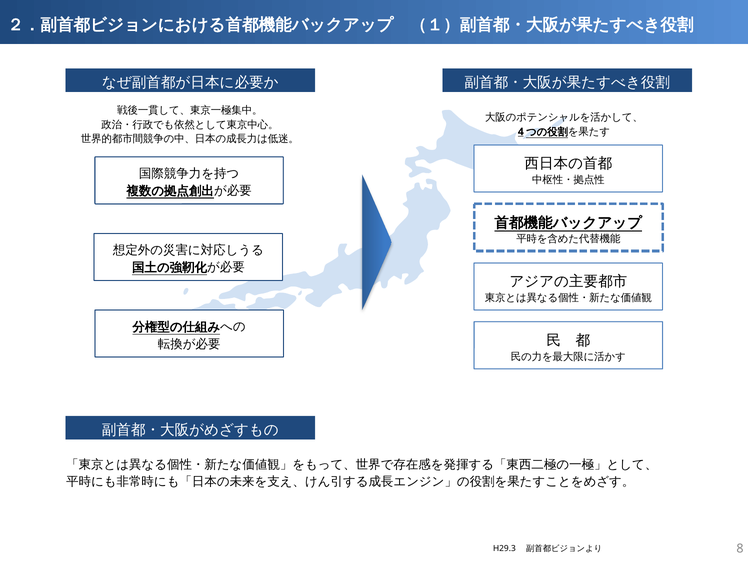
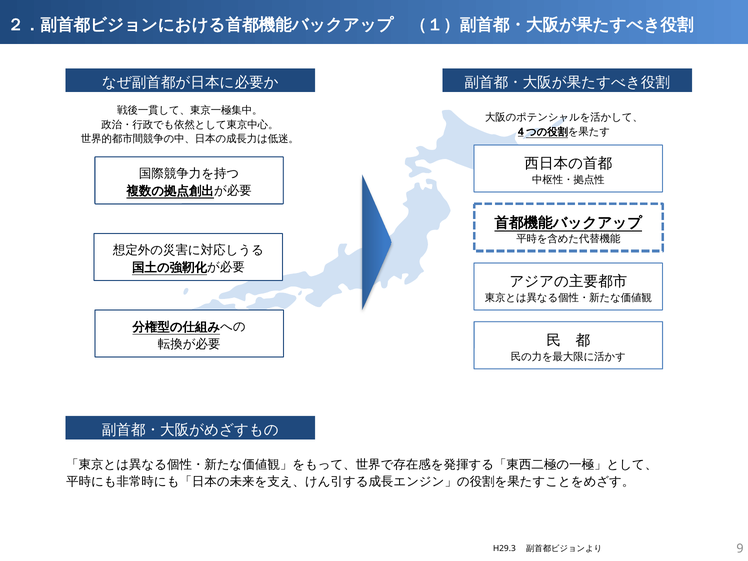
8: 8 -> 9
